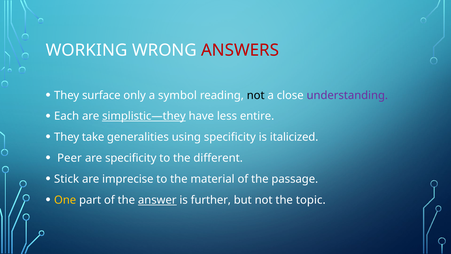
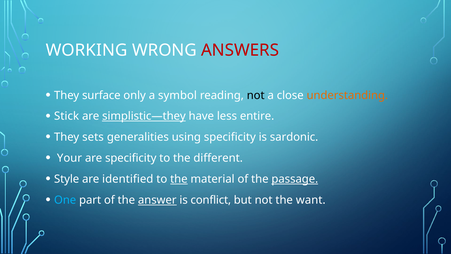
understanding colour: purple -> orange
Each: Each -> Stick
take: take -> sets
italicized: italicized -> sardonic
Peer: Peer -> Your
Stick: Stick -> Style
imprecise: imprecise -> identified
the at (179, 179) underline: none -> present
passage underline: none -> present
One colour: yellow -> light blue
further: further -> conflict
topic: topic -> want
